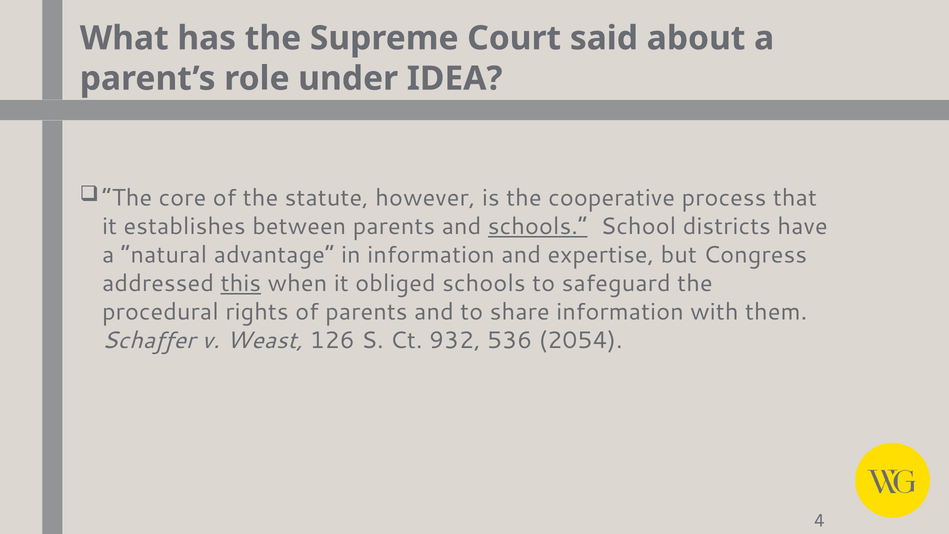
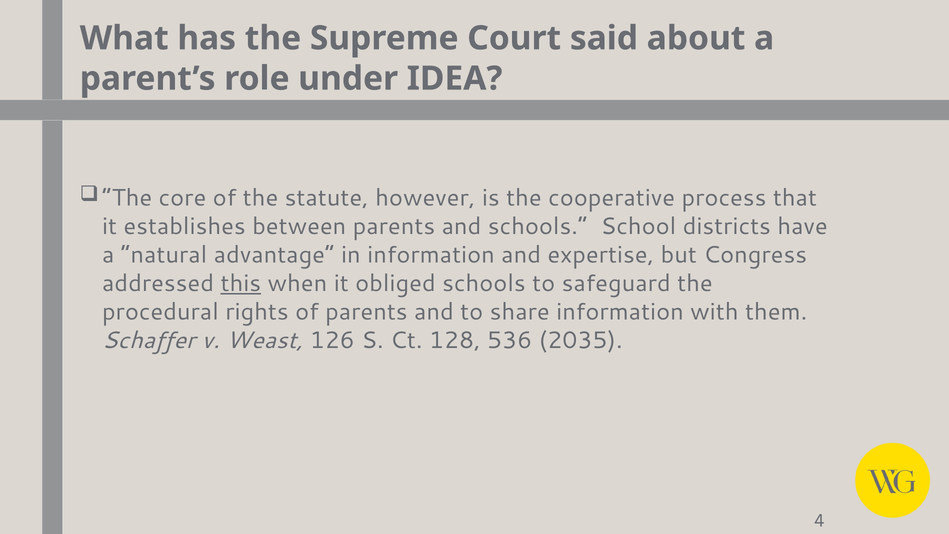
schools at (538, 226) underline: present -> none
932: 932 -> 128
2054: 2054 -> 2035
